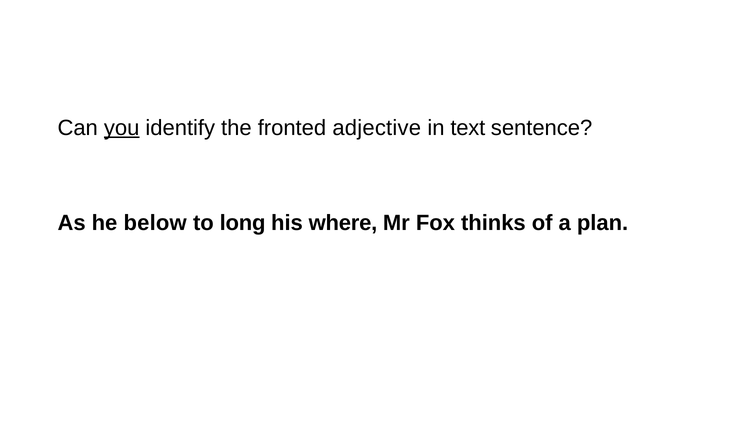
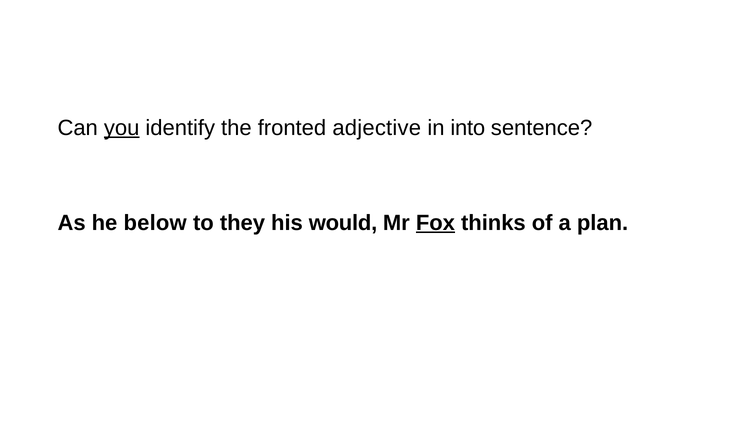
text: text -> into
long: long -> they
where: where -> would
Fox underline: none -> present
